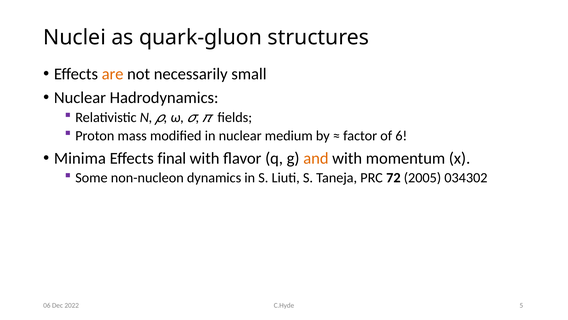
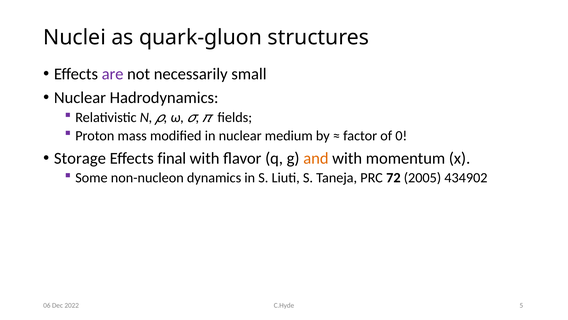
are colour: orange -> purple
6: 6 -> 0
Minima: Minima -> Storage
034302: 034302 -> 434902
